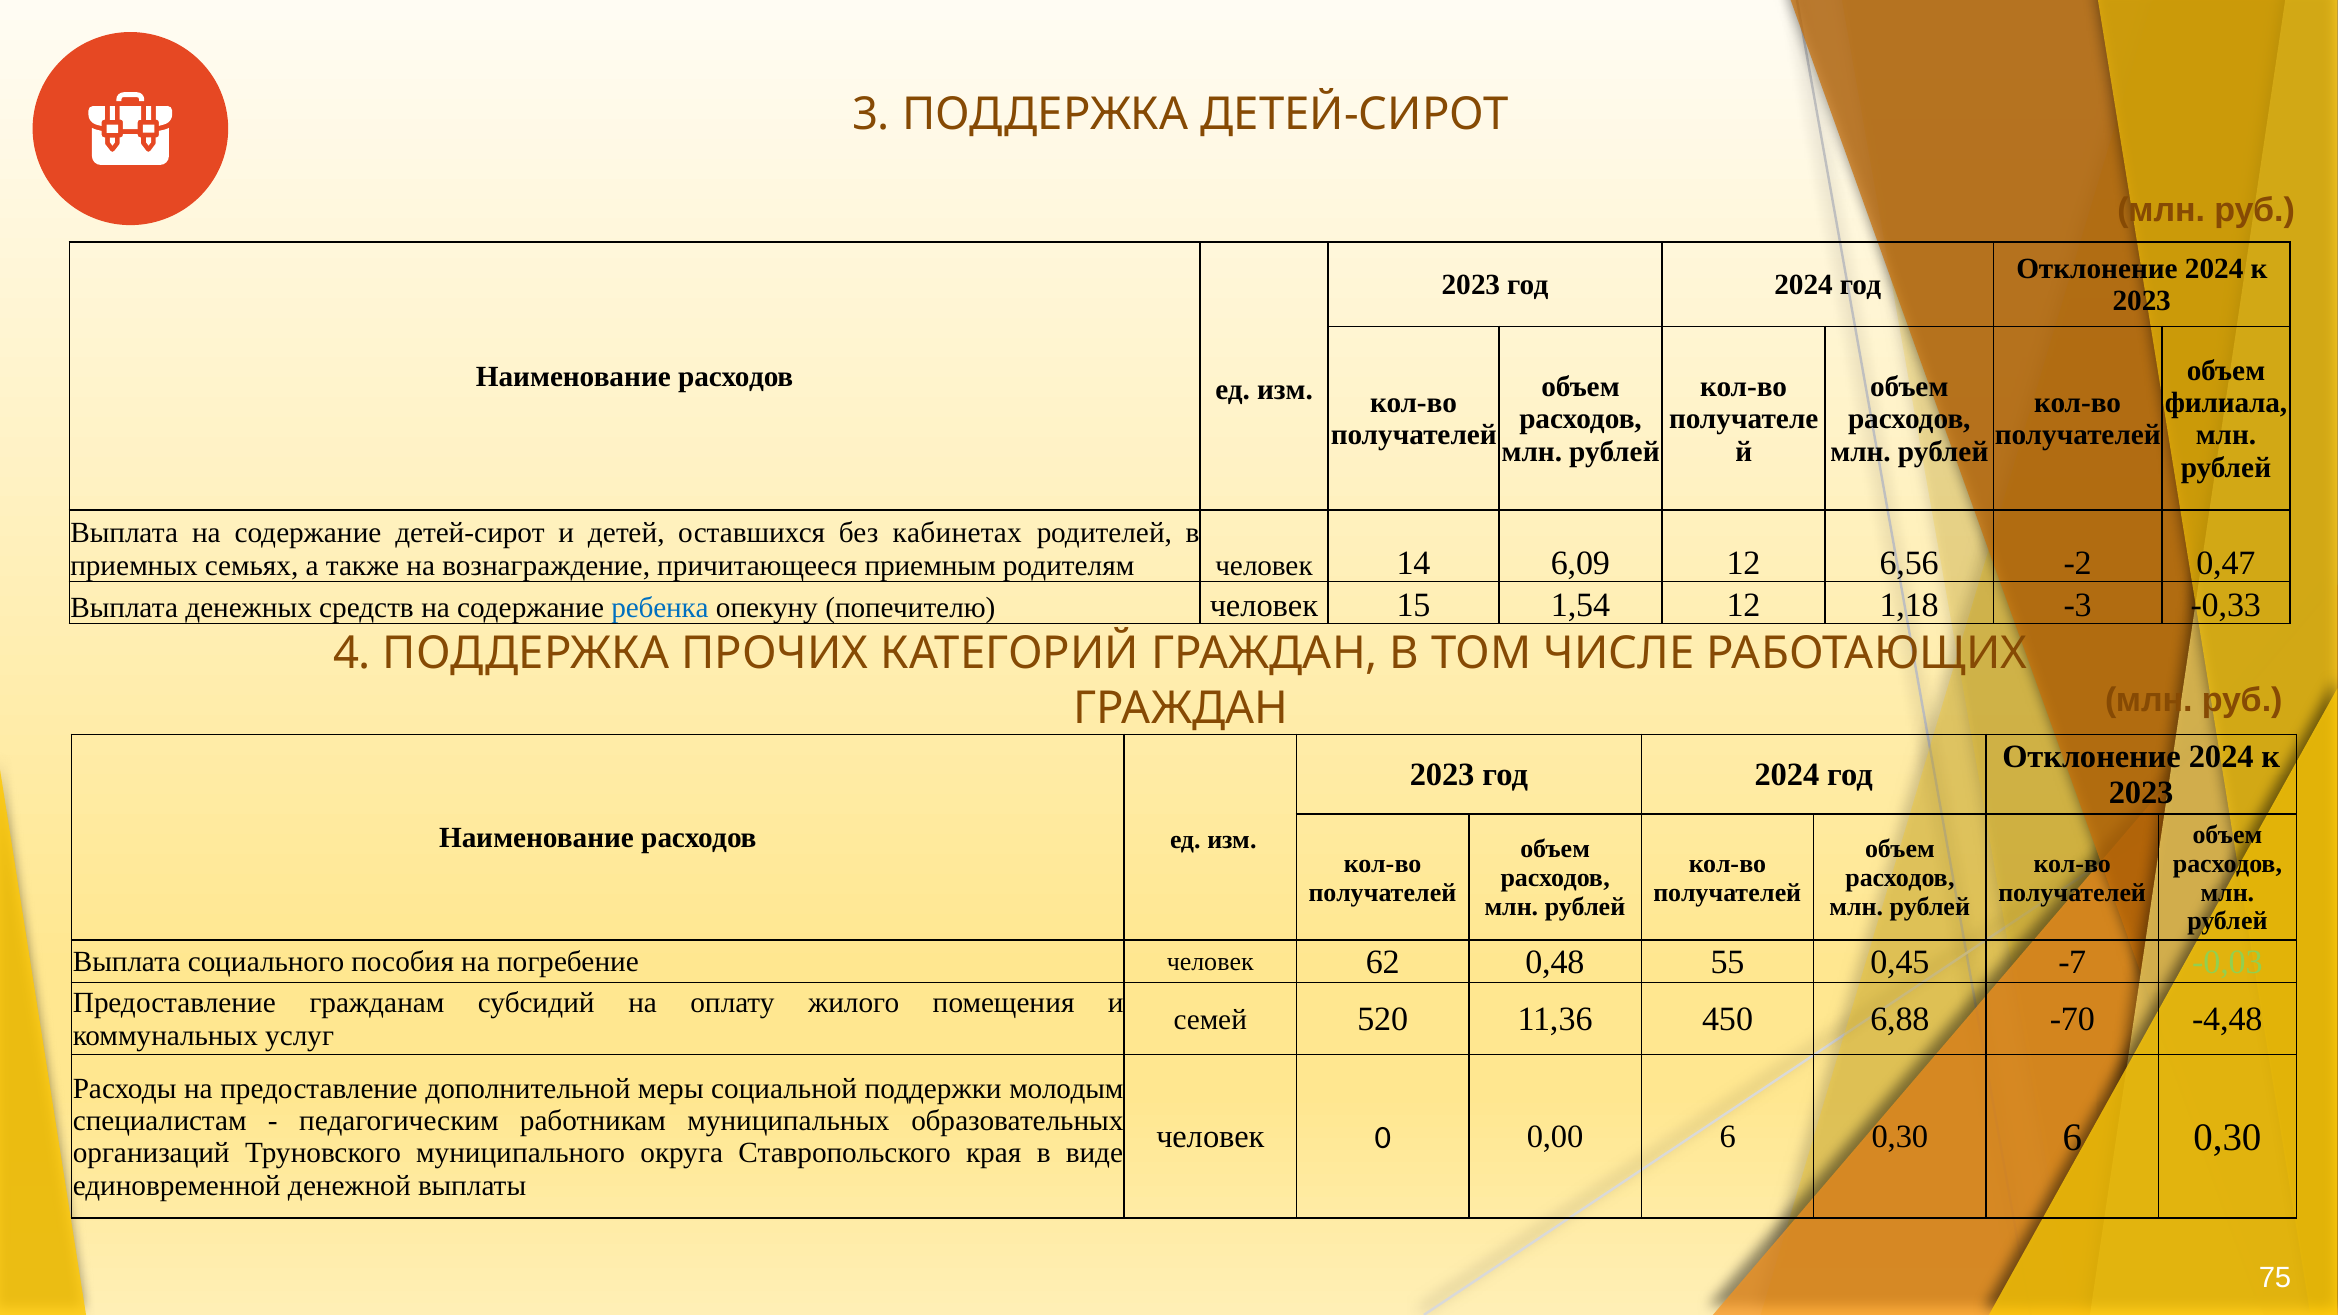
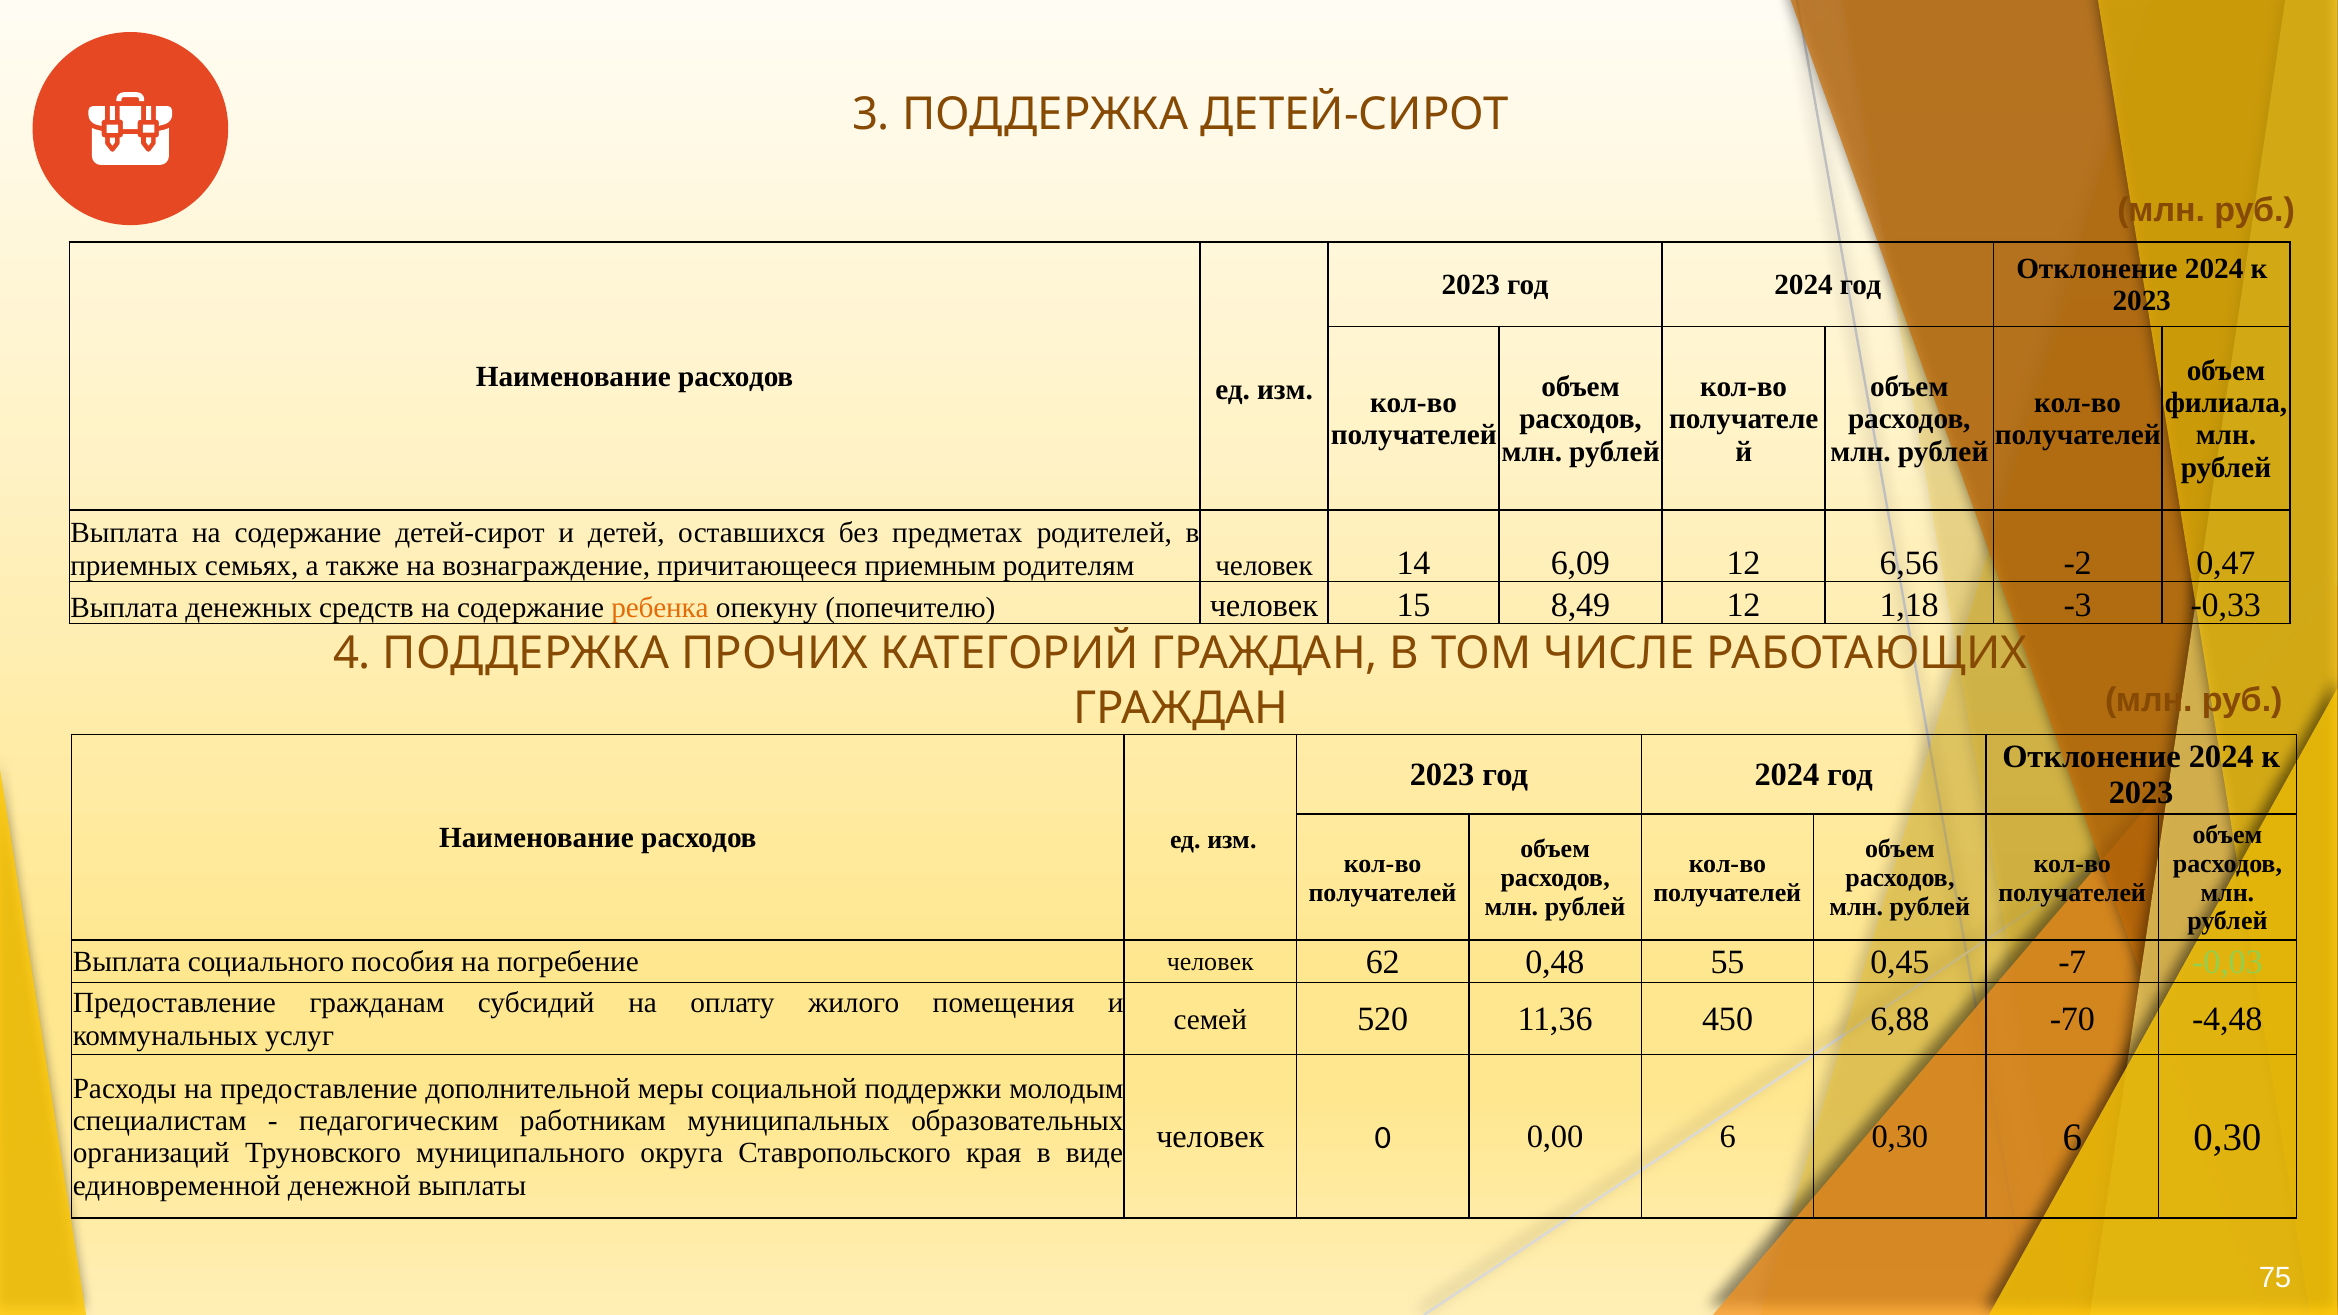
кабинетах: кабинетах -> предметах
ребенка colour: blue -> orange
1,54: 1,54 -> 8,49
